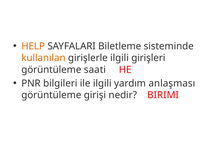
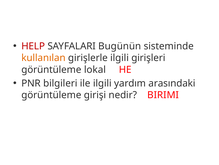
HELP colour: orange -> red
Biletleme: Biletleme -> Bugünün
saati: saati -> lokal
anlaşması: anlaşması -> arasındaki
